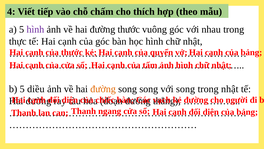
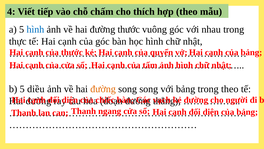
hình at (35, 29) colour: purple -> blue
với song: song -> bảng
trong nhật: nhật -> theo
